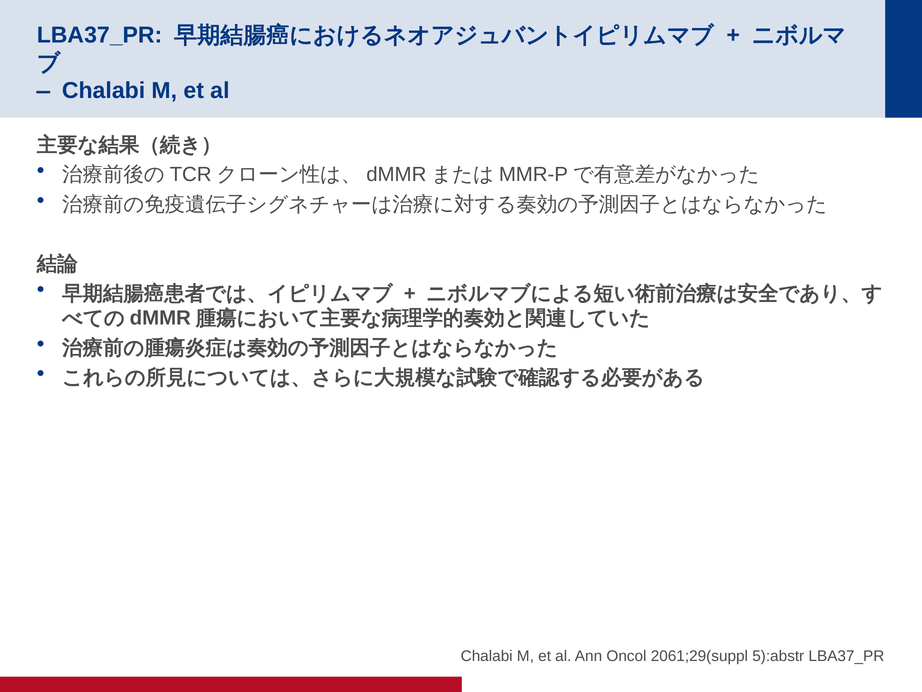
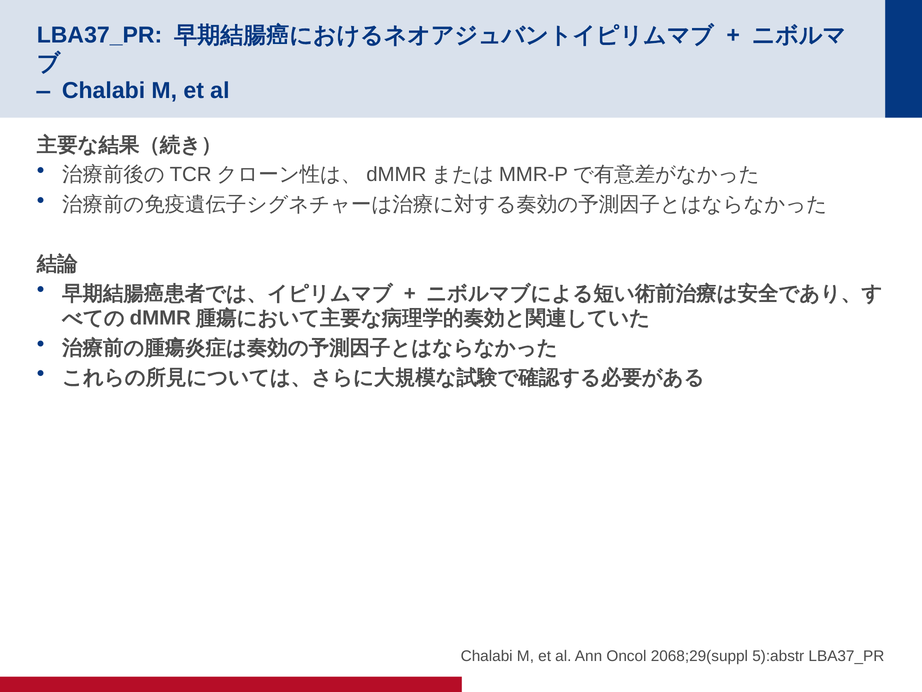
2061;29(suppl: 2061;29(suppl -> 2068;29(suppl
